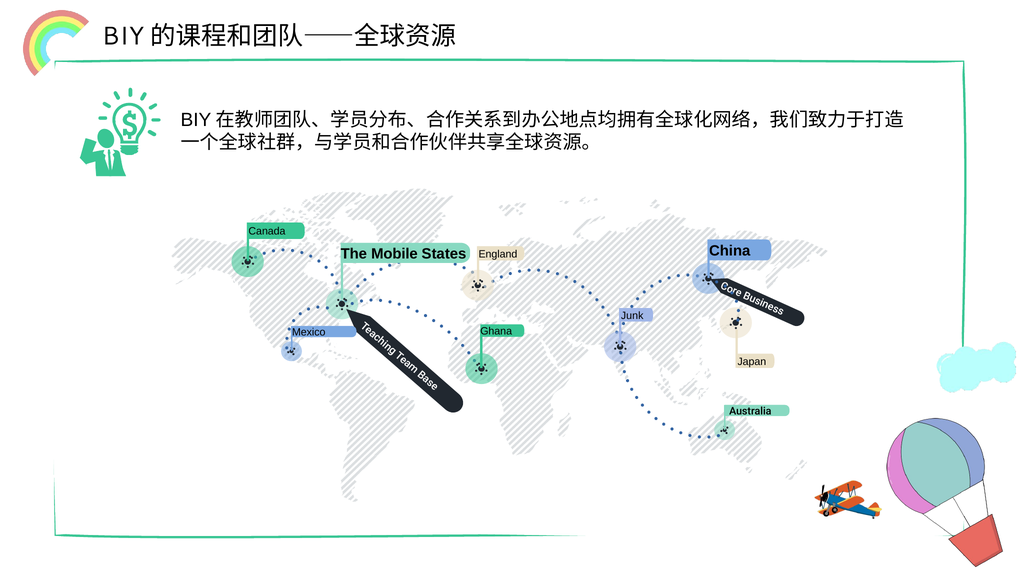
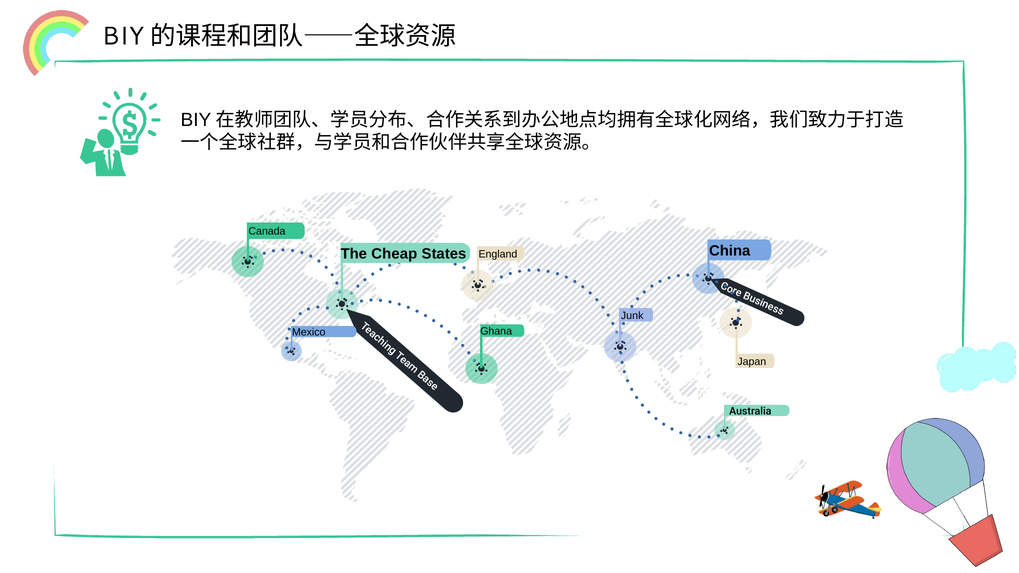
Mobile: Mobile -> Cheap
